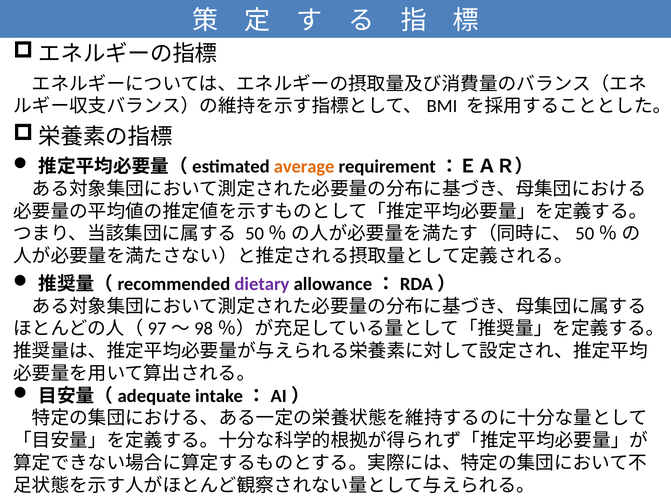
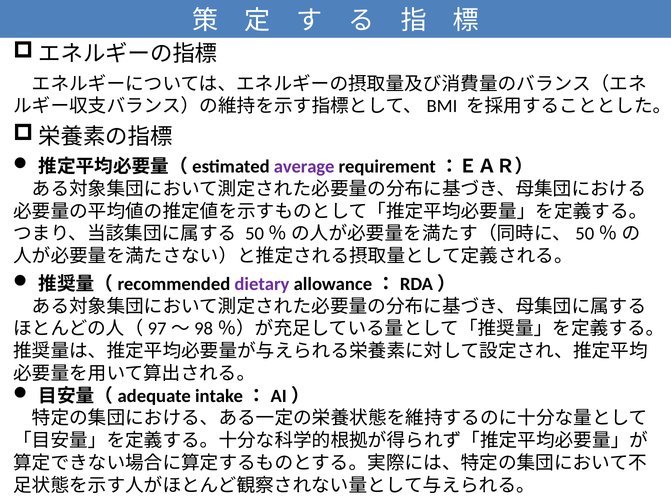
average colour: orange -> purple
